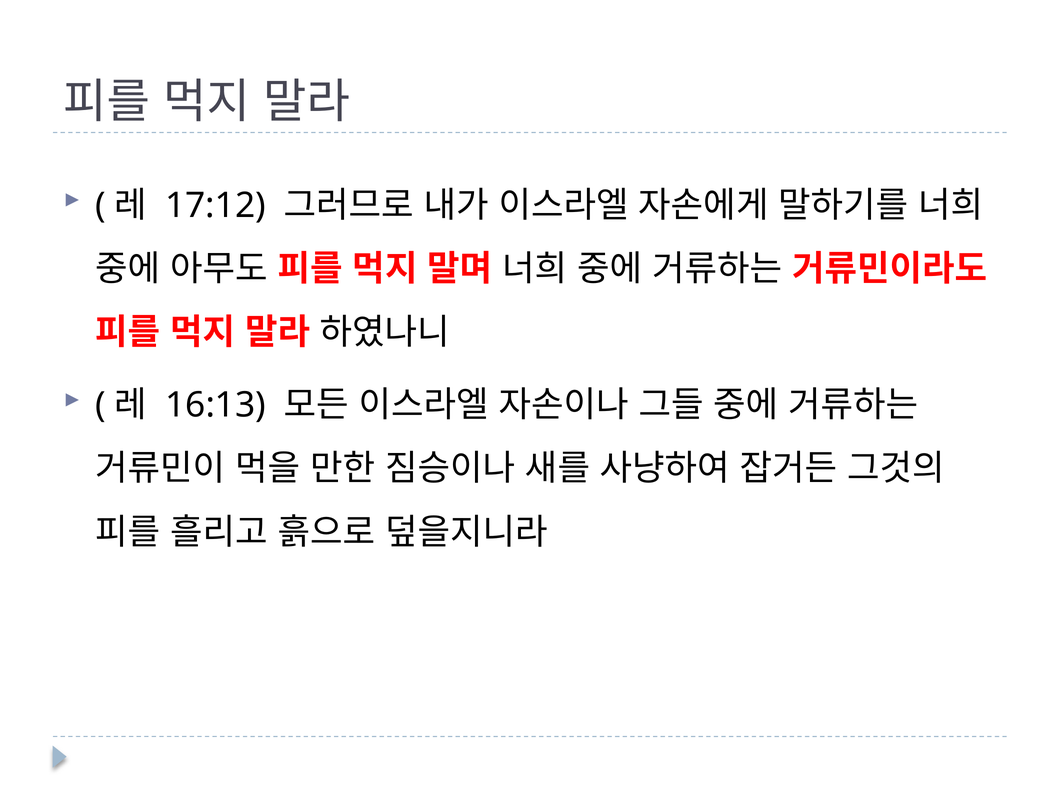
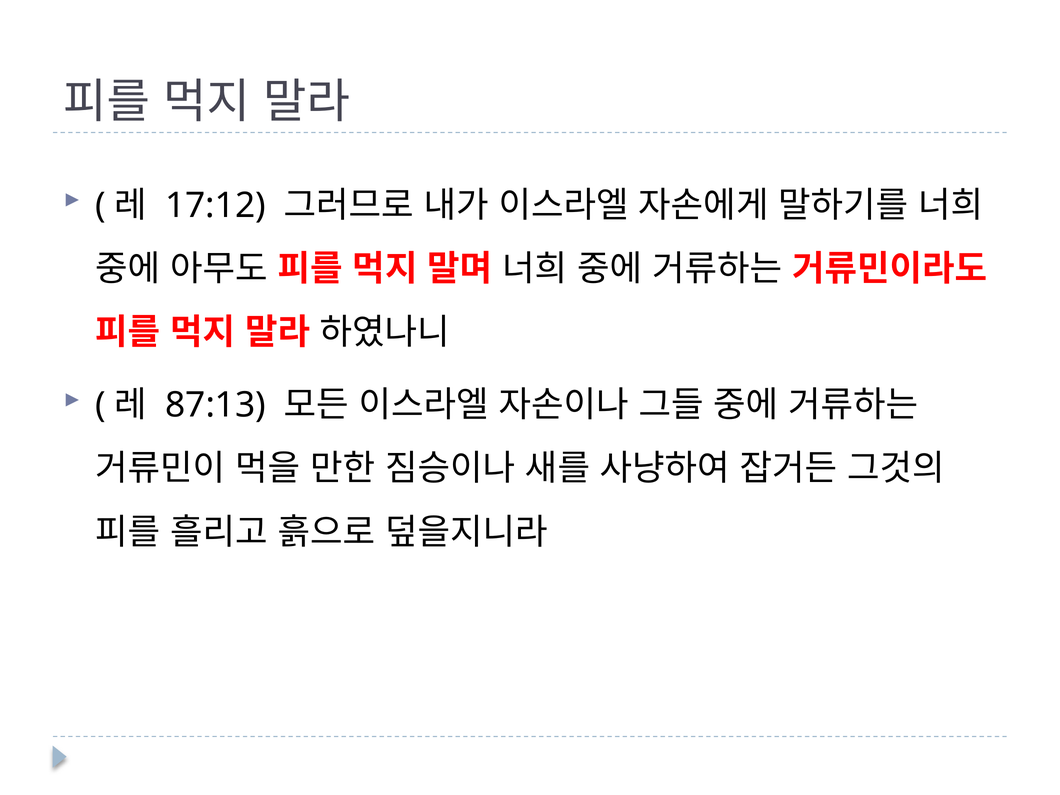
16:13: 16:13 -> 87:13
